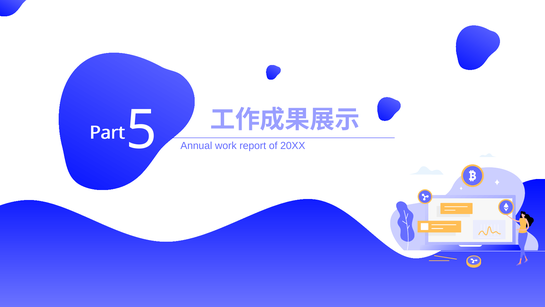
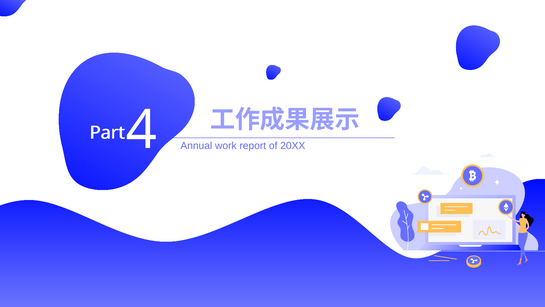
5: 5 -> 4
